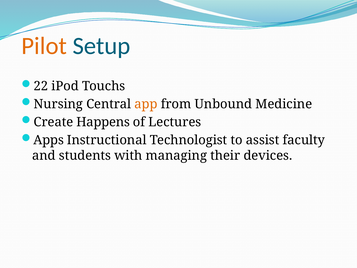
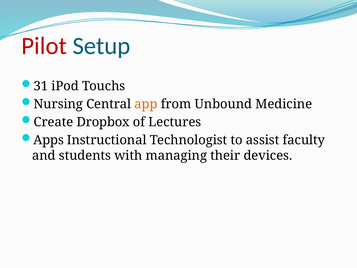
Pilot colour: orange -> red
22: 22 -> 31
Happens: Happens -> Dropbox
